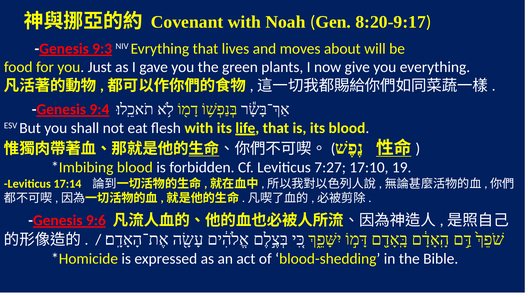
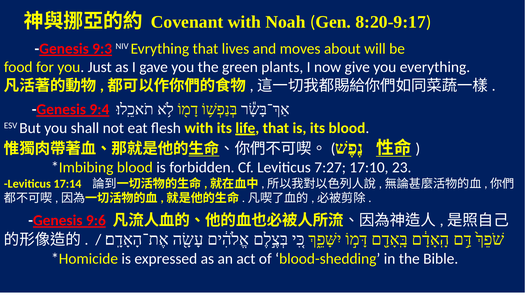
19: 19 -> 23
